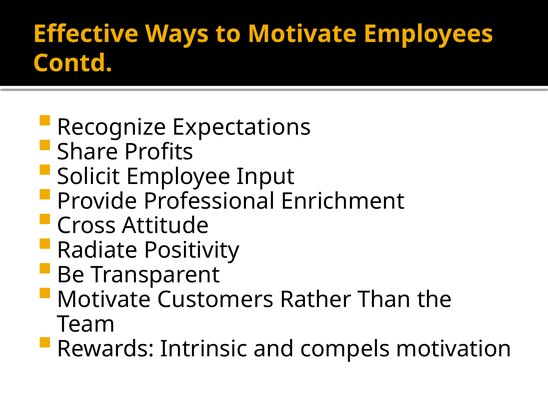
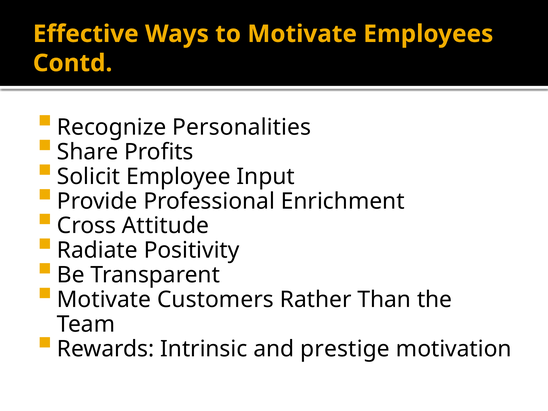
Expectations: Expectations -> Personalities
compels: compels -> prestige
